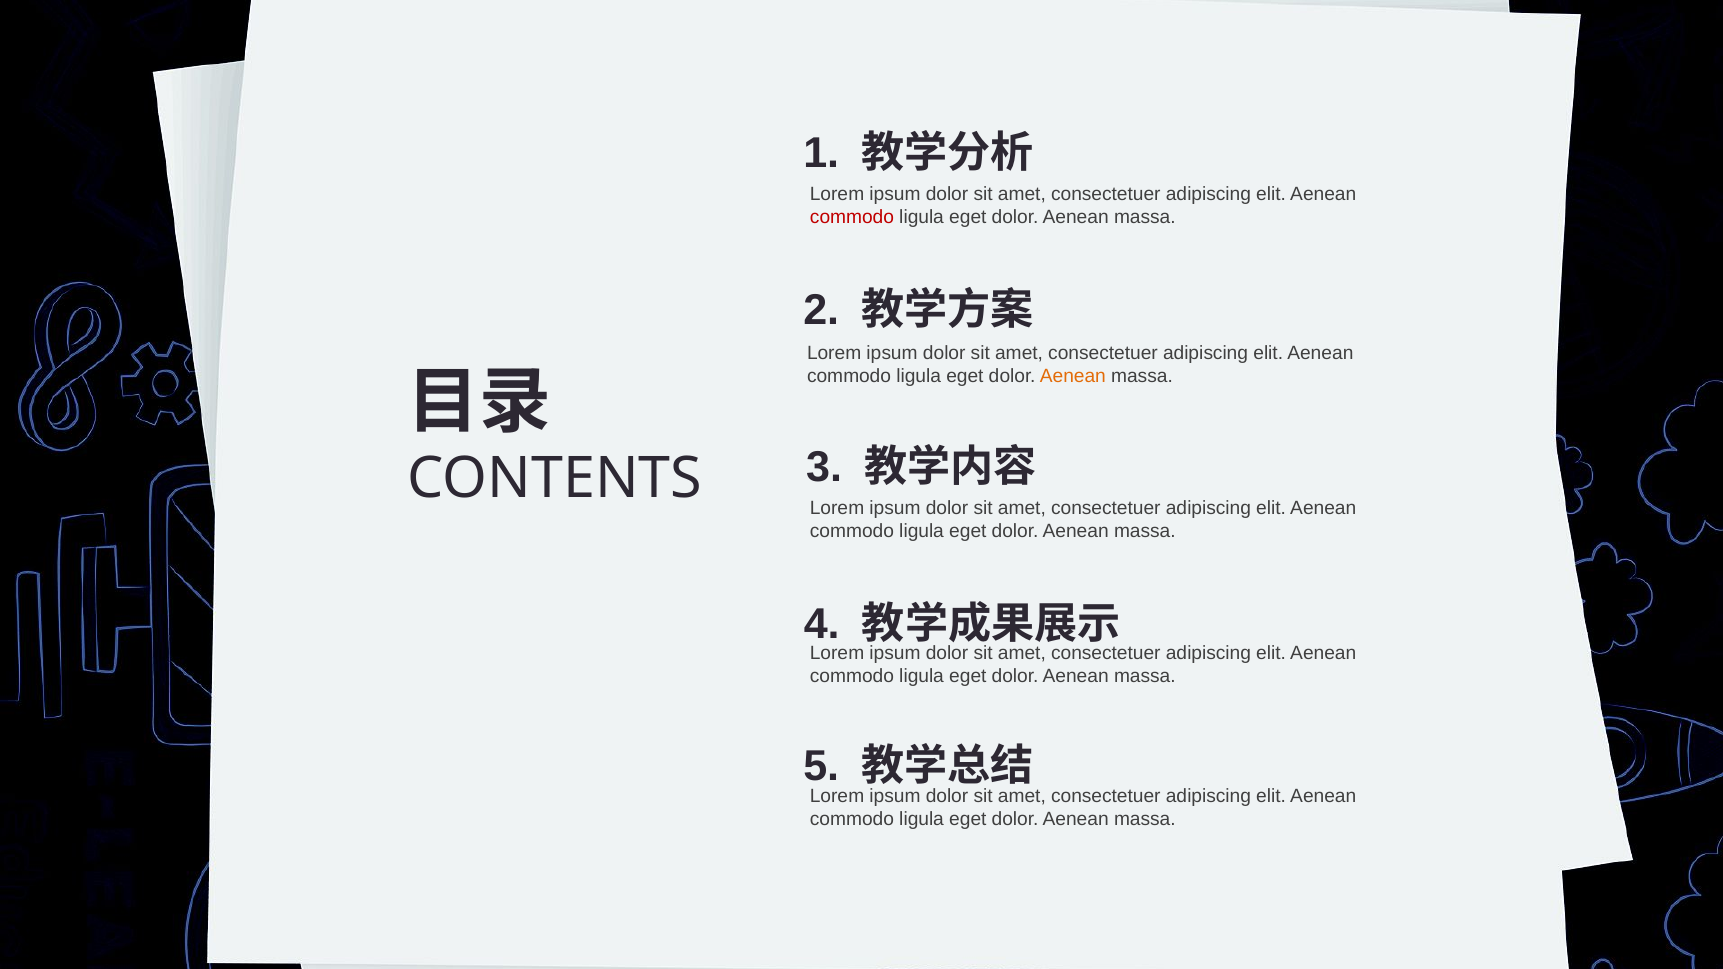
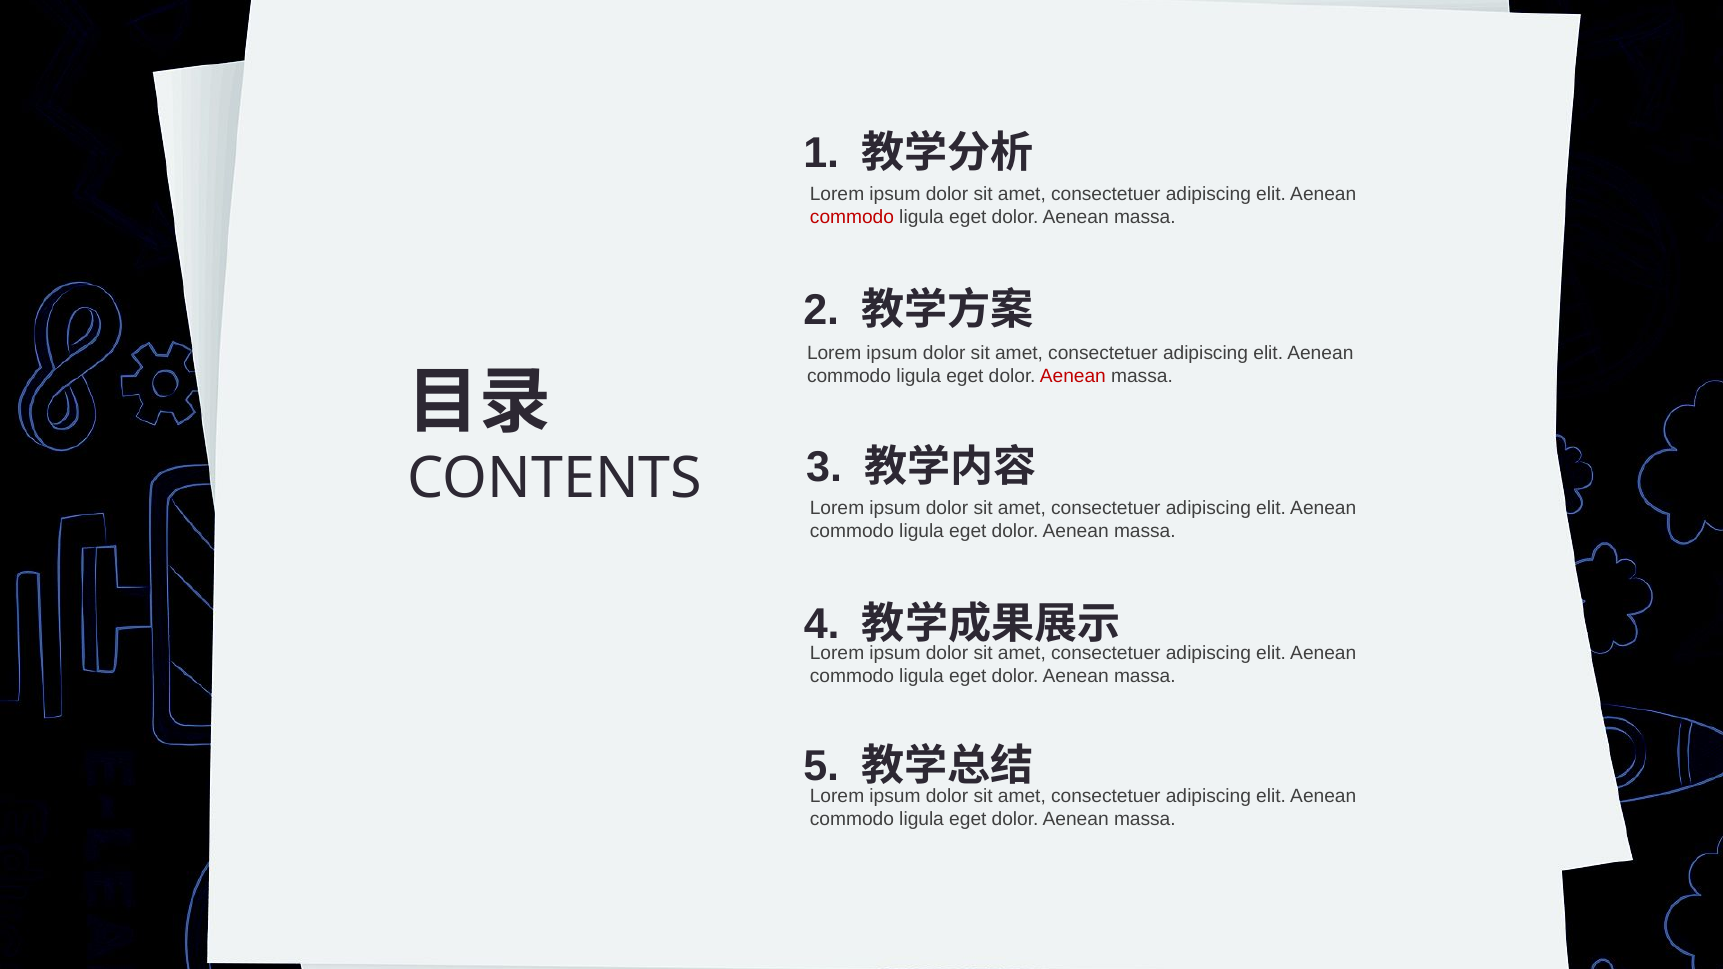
Aenean at (1073, 376) colour: orange -> red
